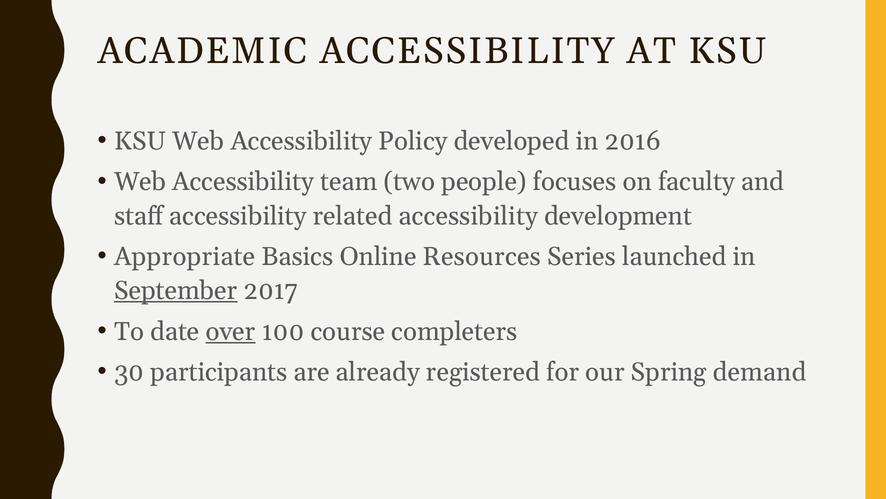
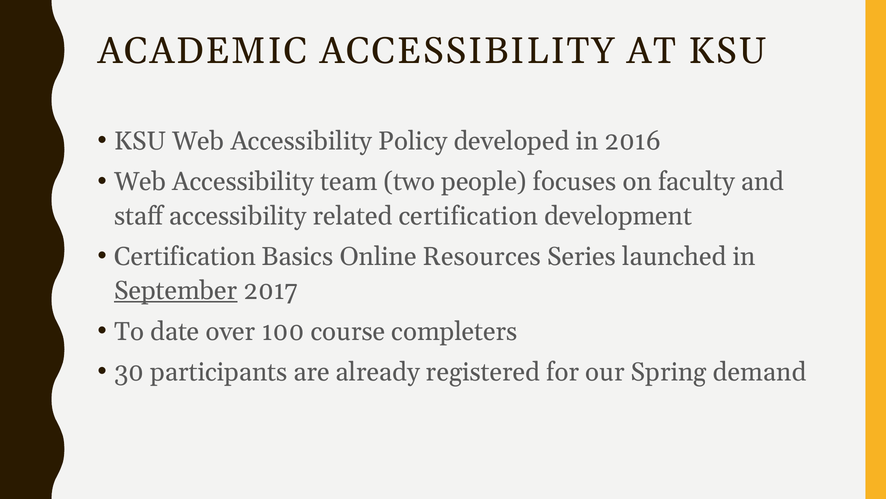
related accessibility: accessibility -> certification
Appropriate at (185, 256): Appropriate -> Certification
over underline: present -> none
